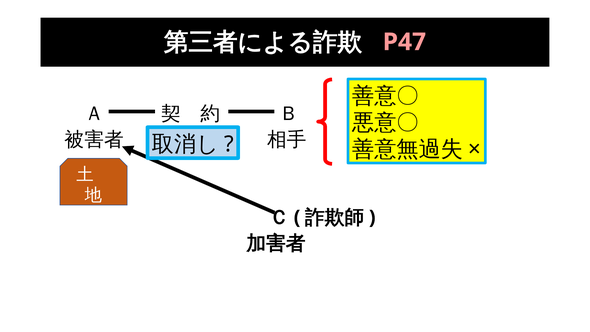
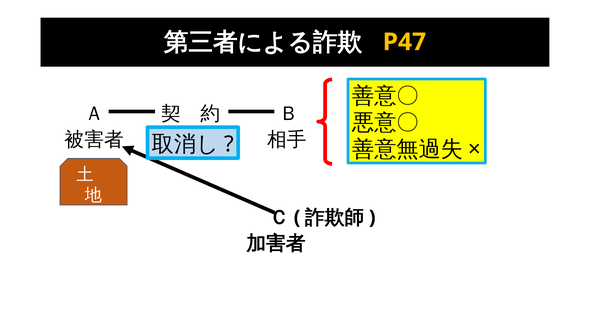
P47 colour: pink -> yellow
